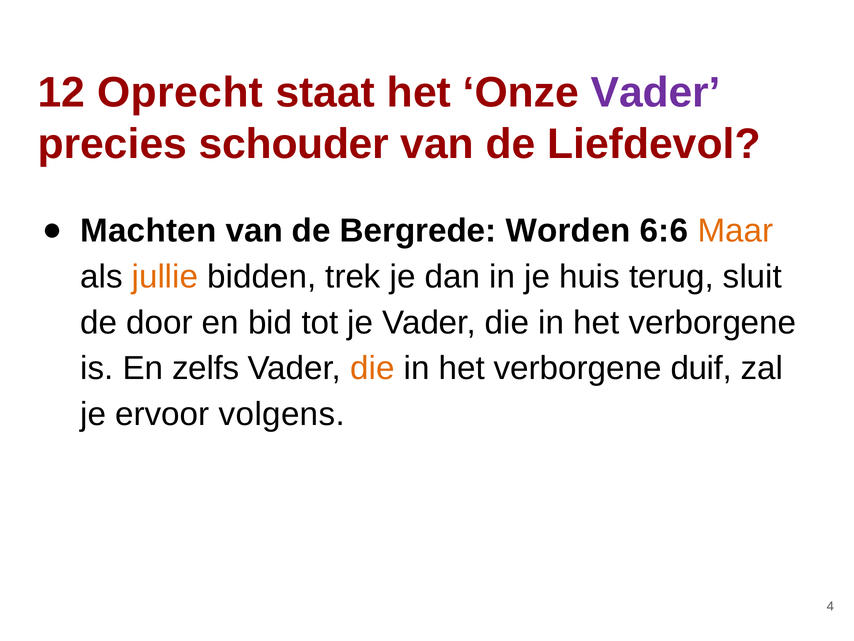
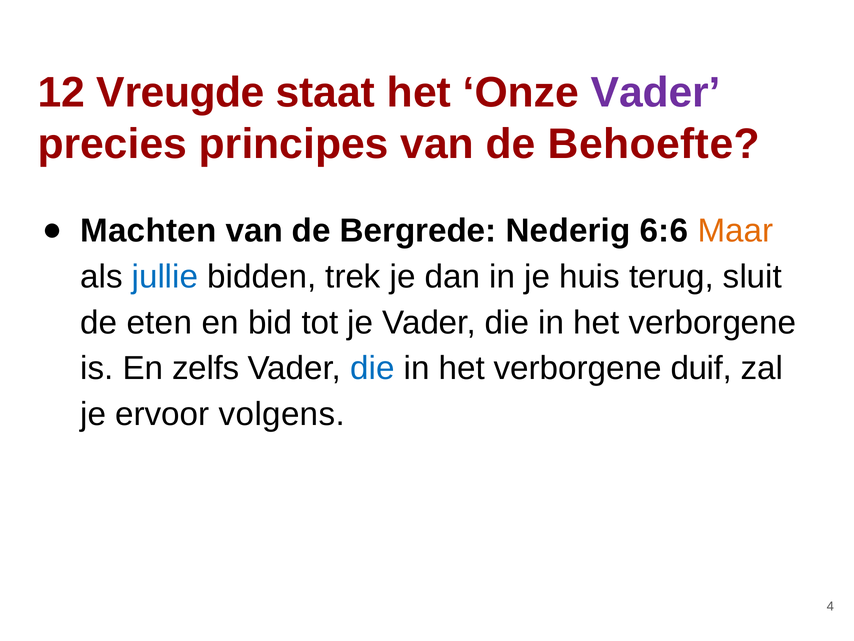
Oprecht: Oprecht -> Vreugde
schouder: schouder -> principes
Liefdevol: Liefdevol -> Behoefte
Worden: Worden -> Nederig
jullie colour: orange -> blue
door: door -> eten
die at (372, 368) colour: orange -> blue
